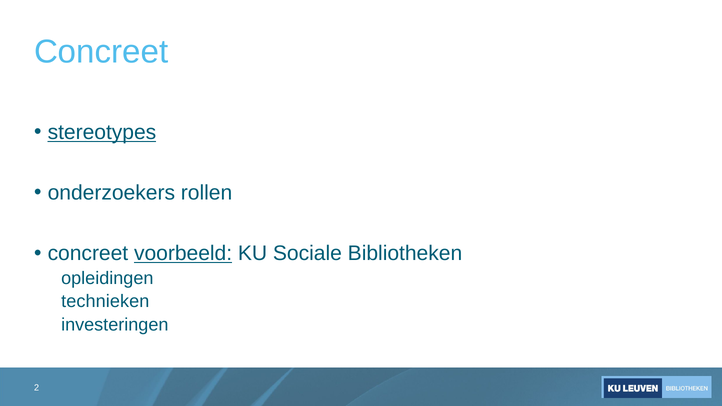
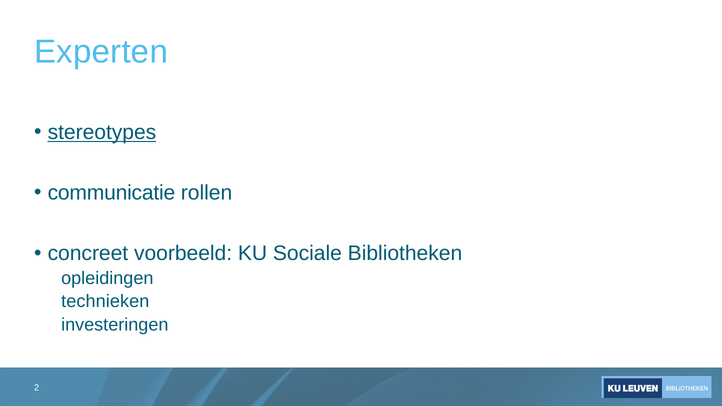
Concreet at (101, 52): Concreet -> Experten
onderzoekers: onderzoekers -> communicatie
voorbeeld underline: present -> none
